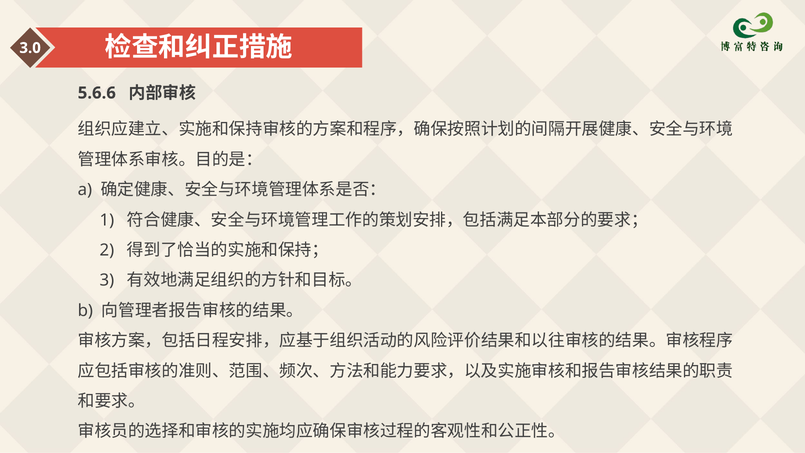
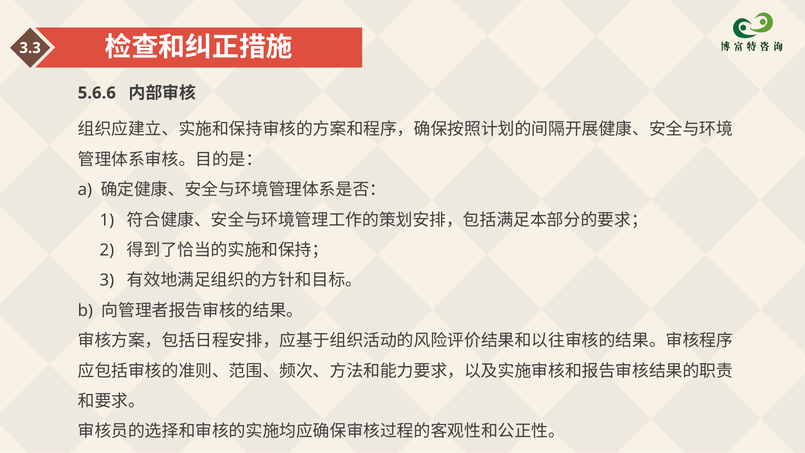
3.0: 3.0 -> 3.3
